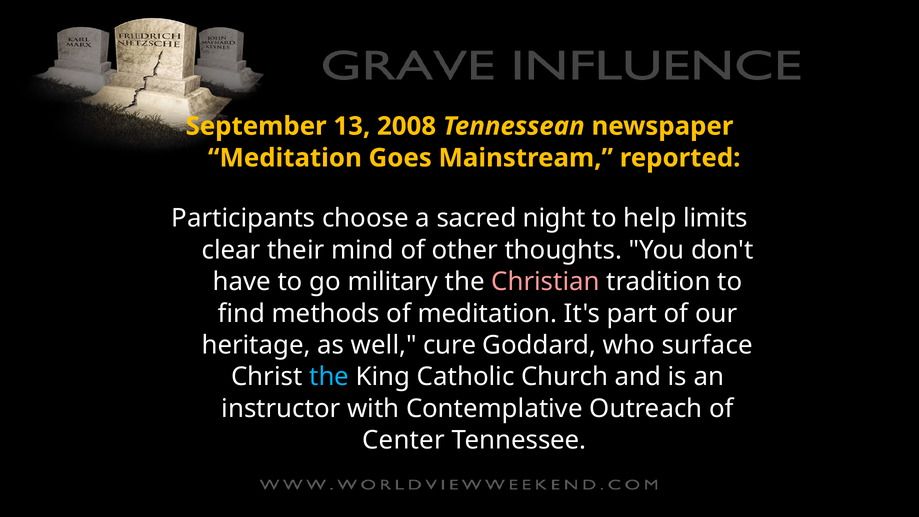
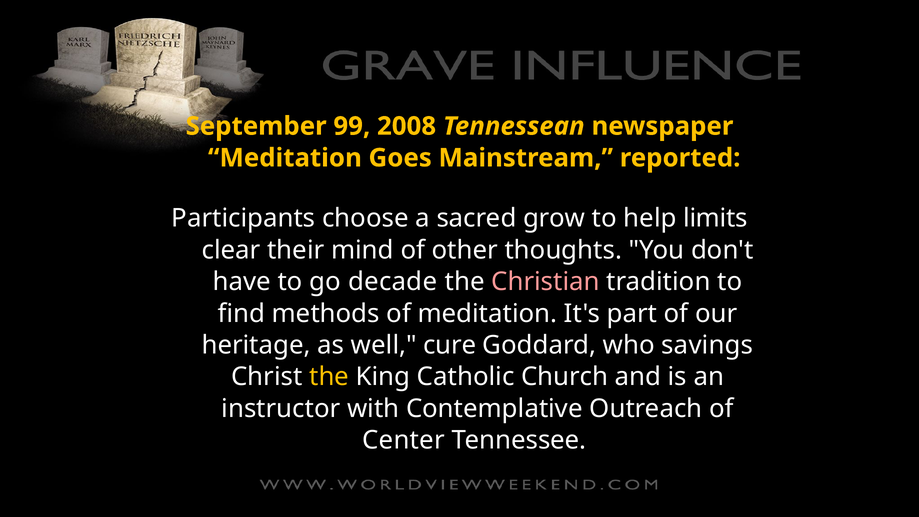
13: 13 -> 99
night: night -> grow
military: military -> decade
surface: surface -> savings
the at (329, 377) colour: light blue -> yellow
